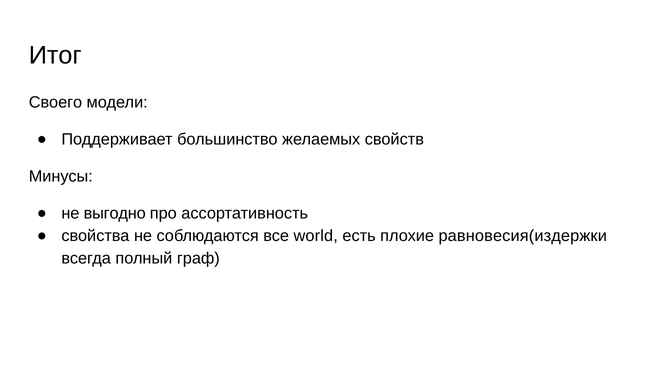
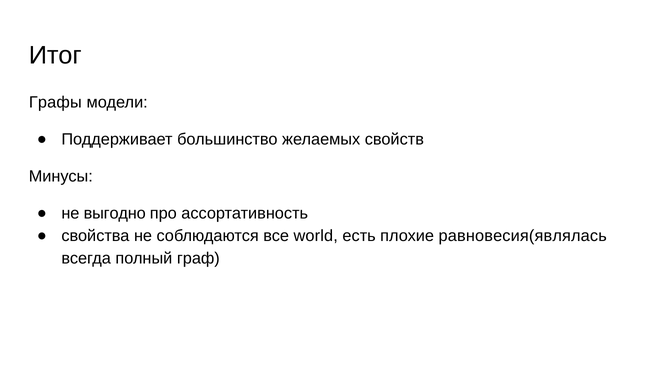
Своего: Своего -> Графы
равновесия(издержки: равновесия(издержки -> равновесия(являлась
